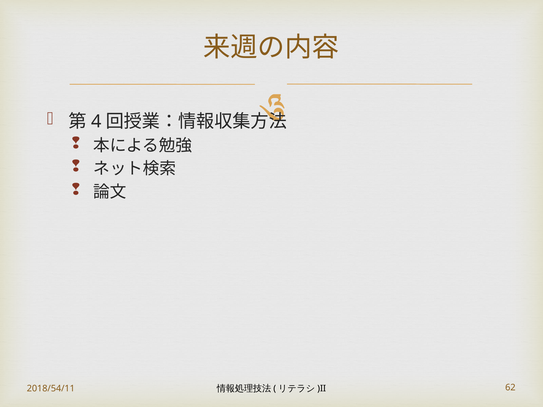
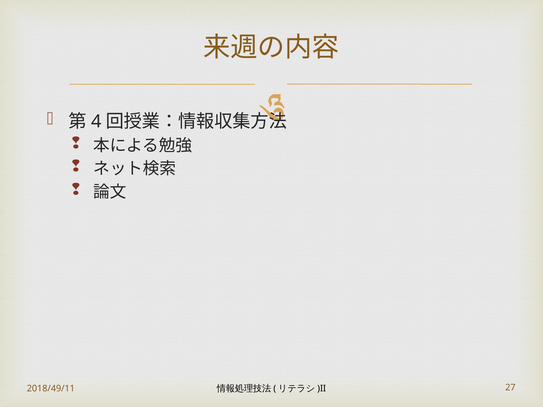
2018/54/11: 2018/54/11 -> 2018/49/11
62: 62 -> 27
